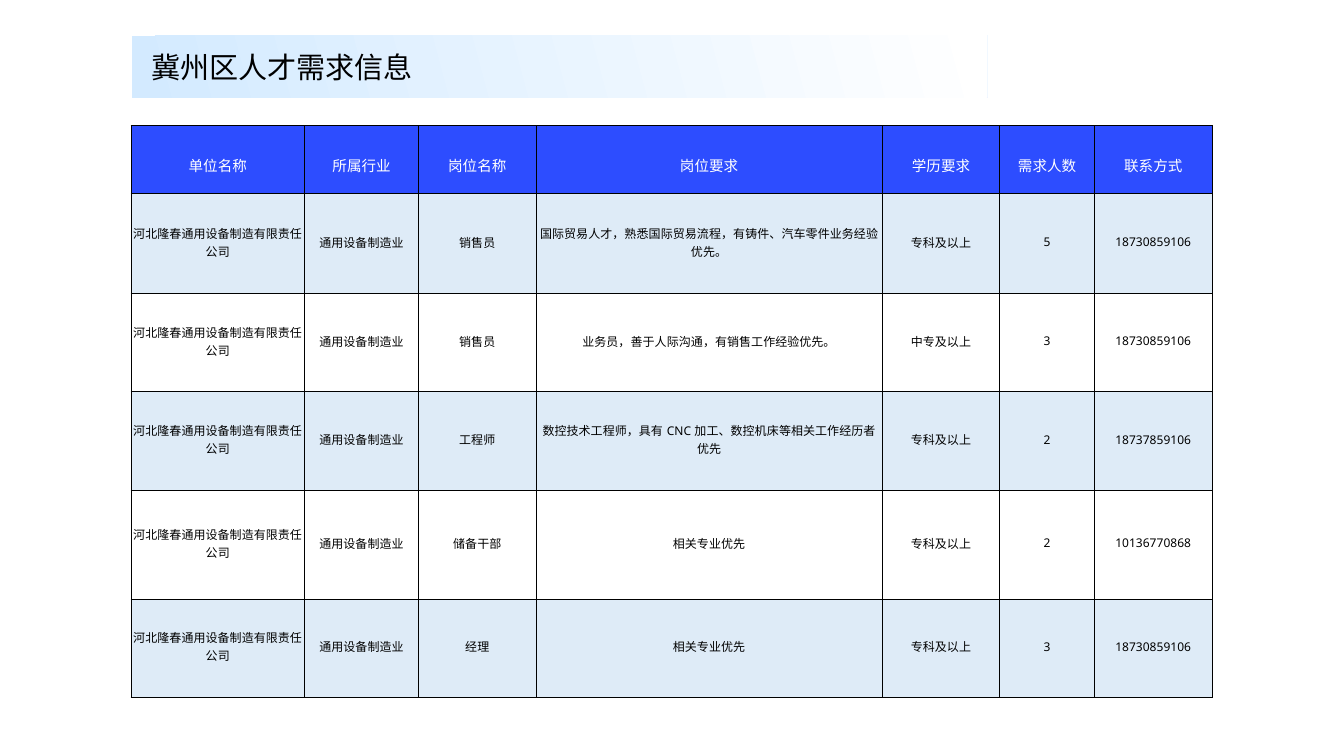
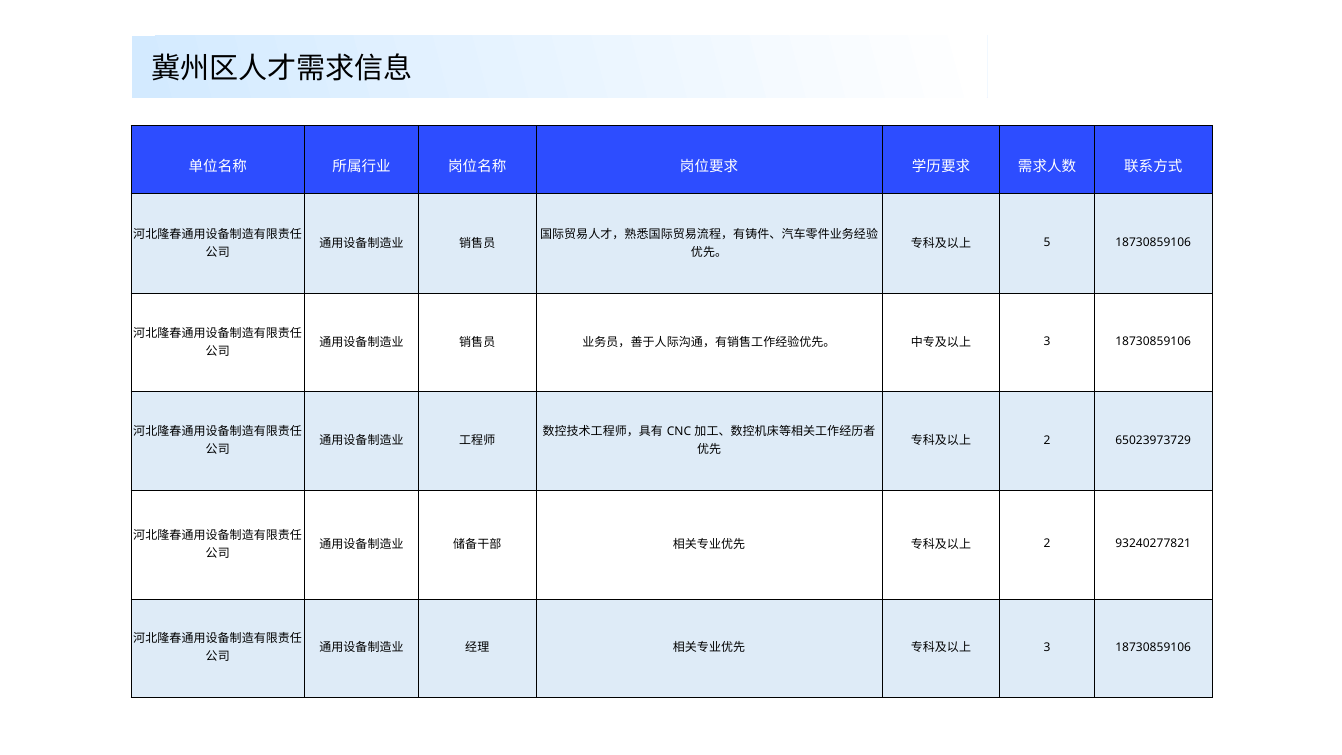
18737859106: 18737859106 -> 65023973729
10136770868: 10136770868 -> 93240277821
